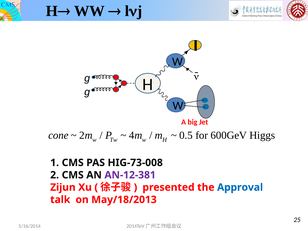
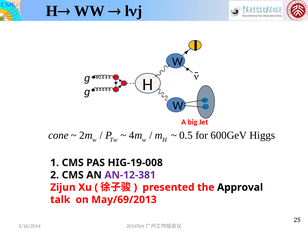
HIG-73-008: HIG-73-008 -> HIG-19-008
Approval colour: blue -> black
May/18/2013: May/18/2013 -> May/69/2013
